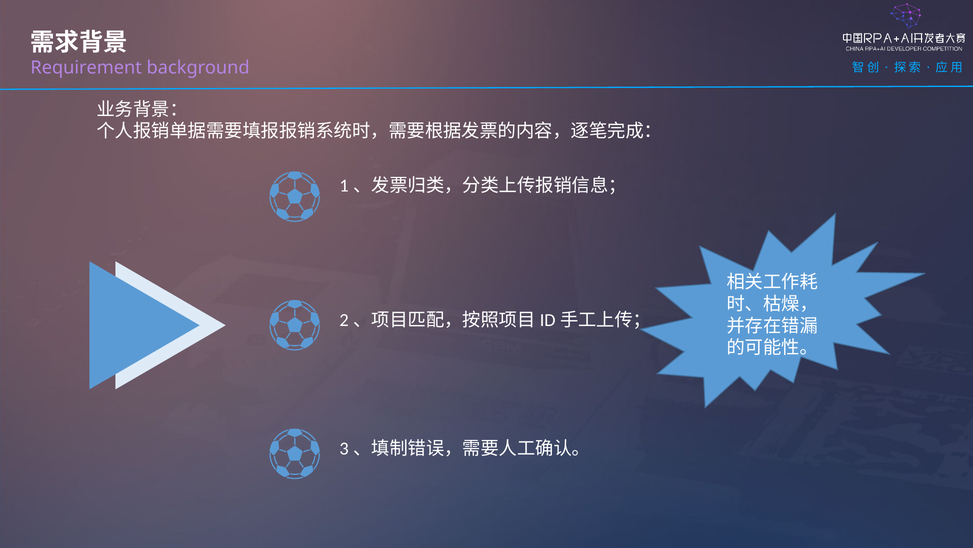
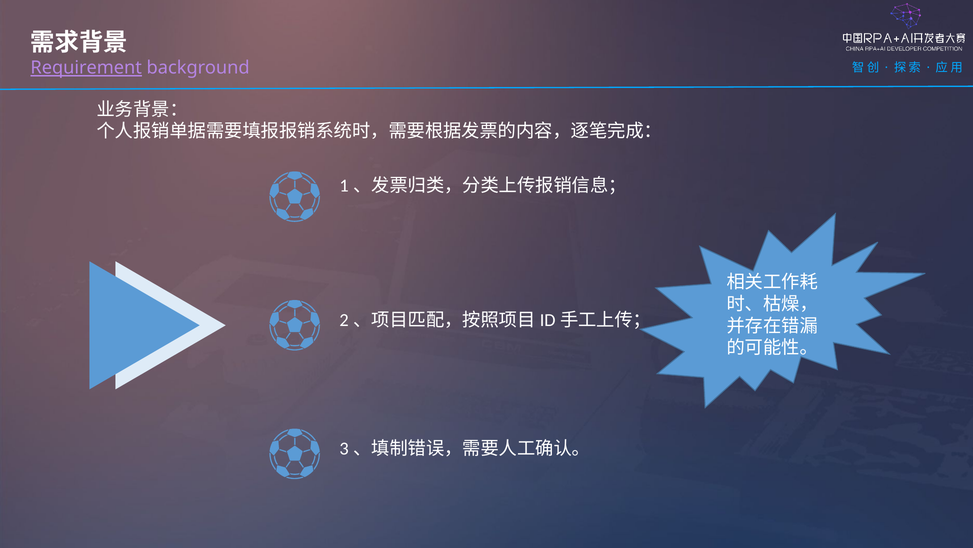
Requirement underline: none -> present
